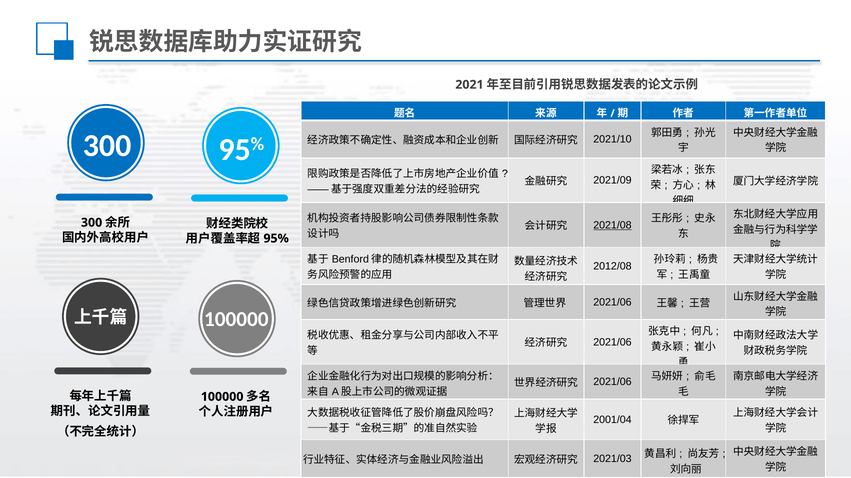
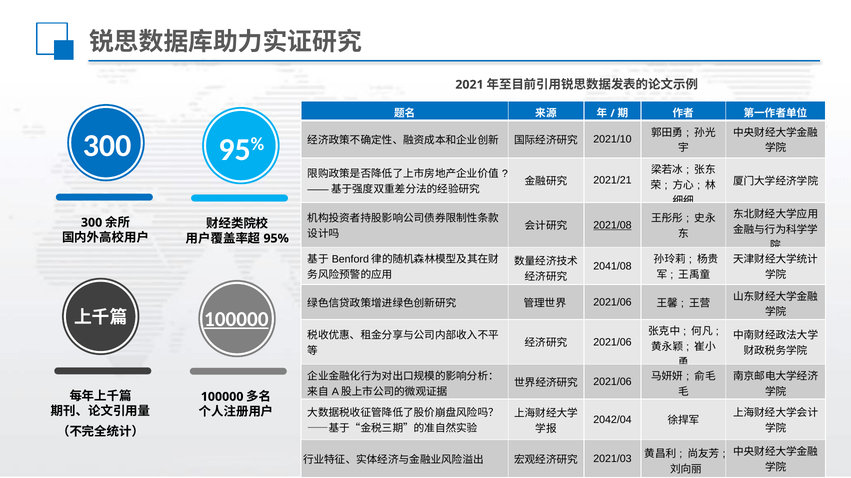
2021/09: 2021/09 -> 2021/21
2012/08: 2012/08 -> 2041/08
100000 at (236, 320) underline: none -> present
2001/04: 2001/04 -> 2042/04
